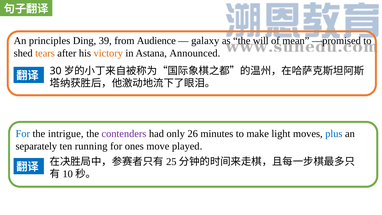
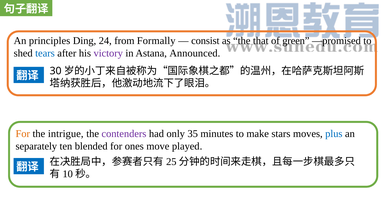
39: 39 -> 24
Audience: Audience -> Formally
galaxy: galaxy -> consist
will: will -> that
mean: mean -> green
tears colour: orange -> blue
victory colour: orange -> purple
For at (23, 134) colour: blue -> orange
26: 26 -> 35
light: light -> stars
running: running -> blended
